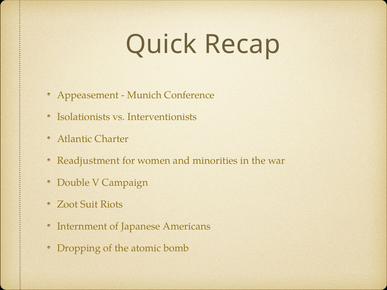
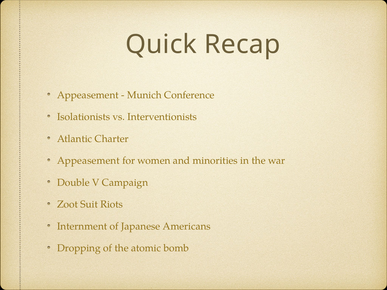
Readjustment at (88, 161): Readjustment -> Appeasement
